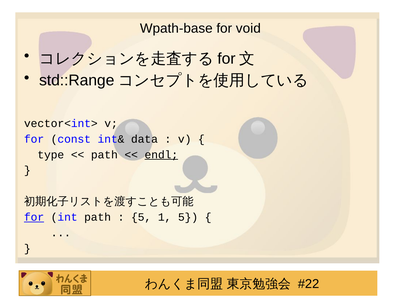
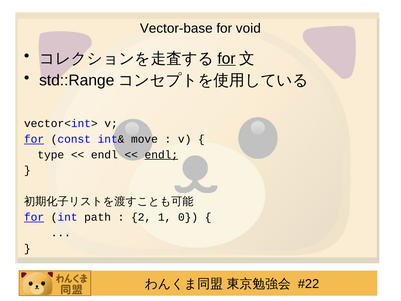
Wpath-base: Wpath-base -> Vector-base
for at (226, 59) underline: none -> present
for at (34, 139) underline: none -> present
data: data -> move
path at (104, 155): path -> endl
5 at (141, 217): 5 -> 2
1 5: 5 -> 0
